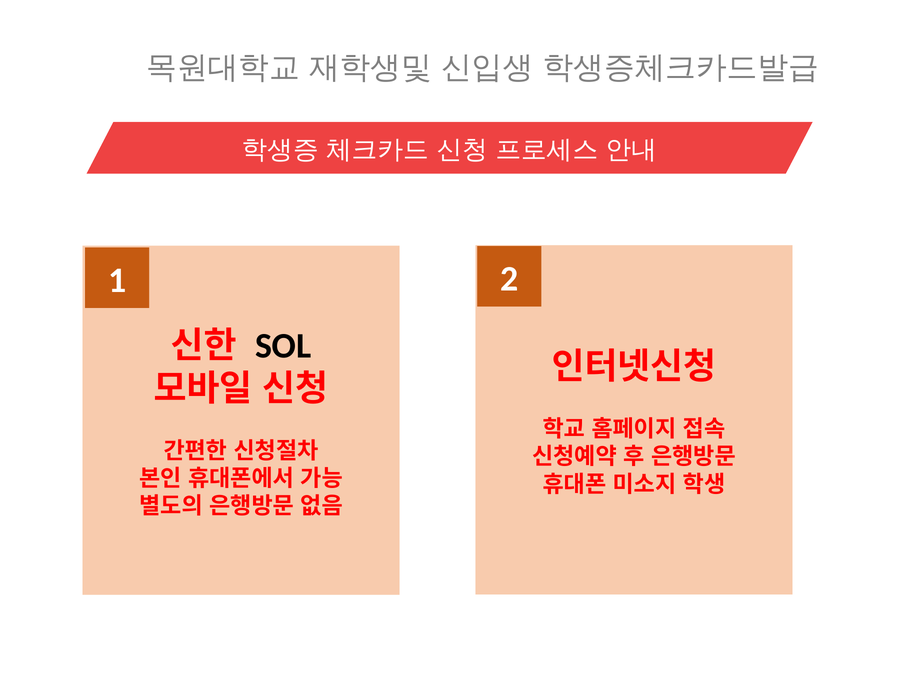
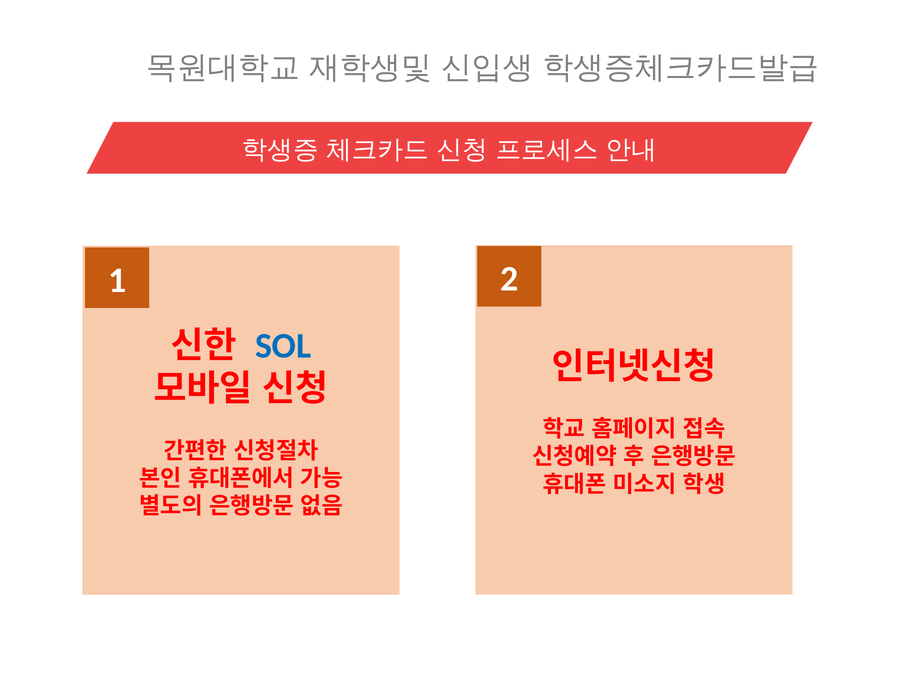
SOL colour: black -> blue
